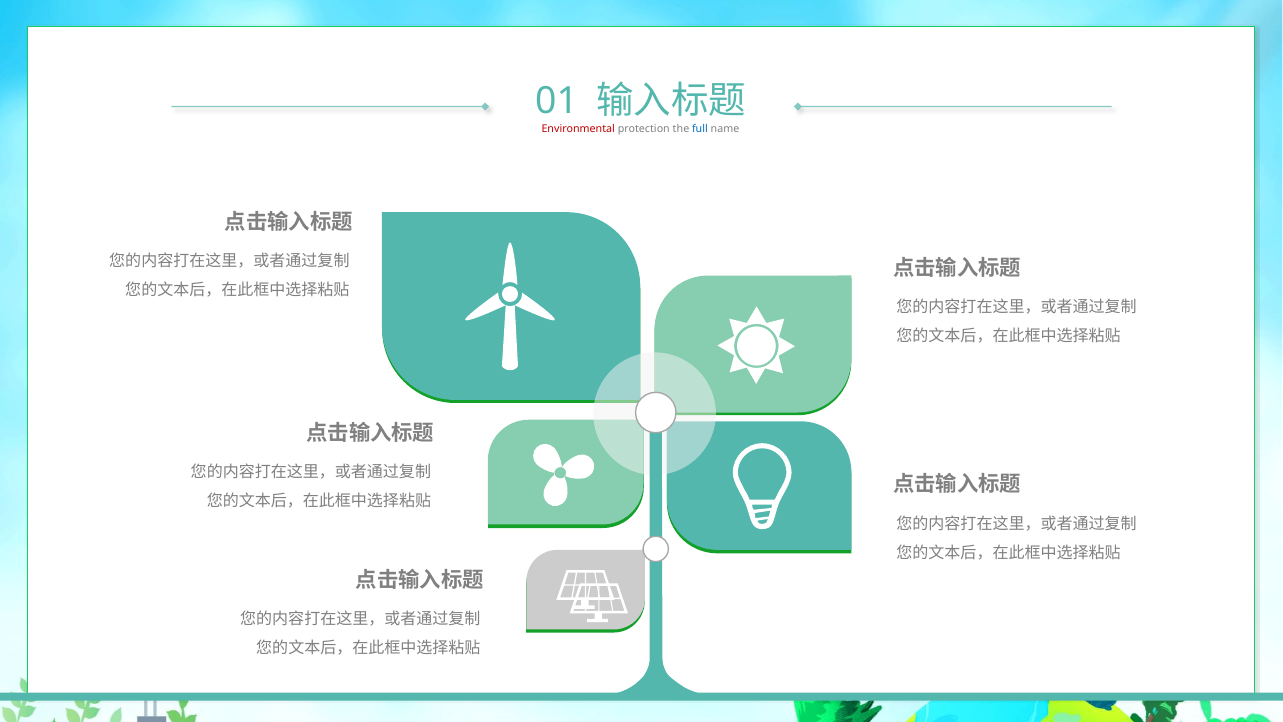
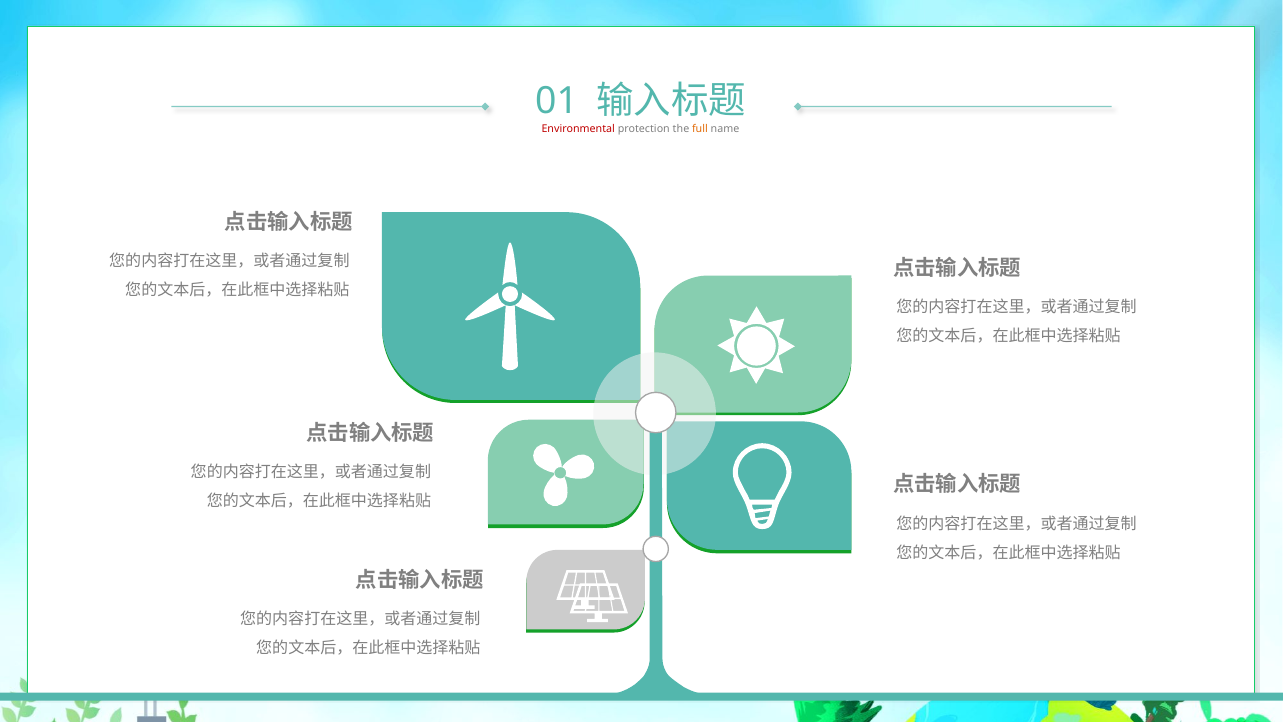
full colour: blue -> orange
